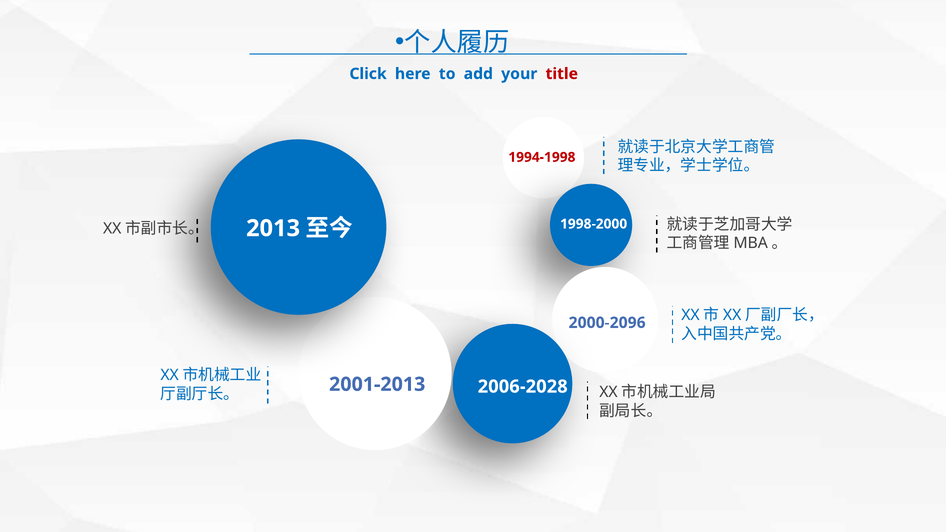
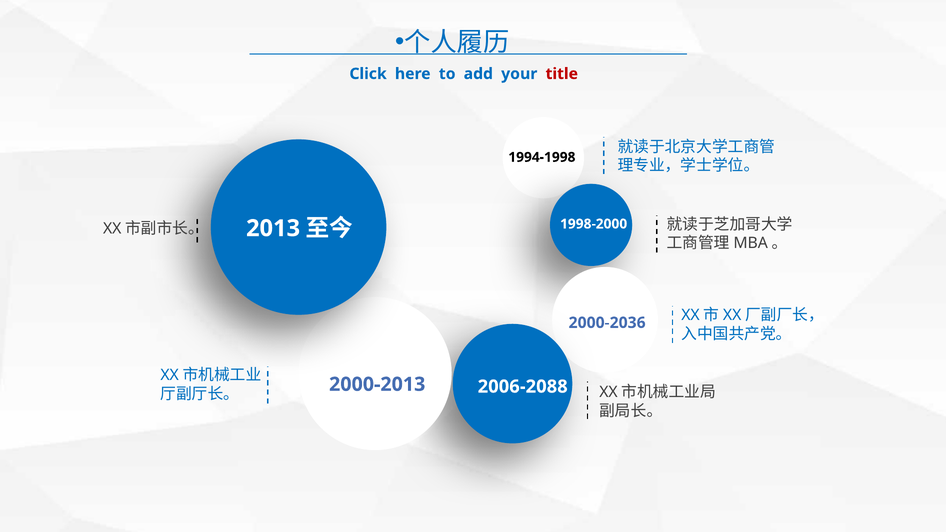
1994-1998 colour: red -> black
2000-2096: 2000-2096 -> 2000-2036
2006-2028: 2006-2028 -> 2006-2088
2001-2013: 2001-2013 -> 2000-2013
